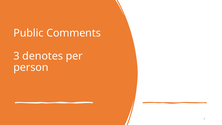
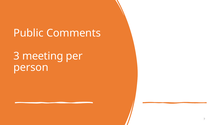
denotes: denotes -> meeting
